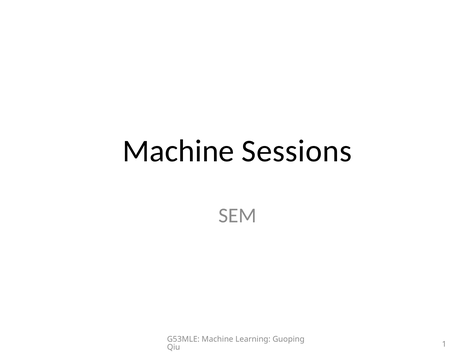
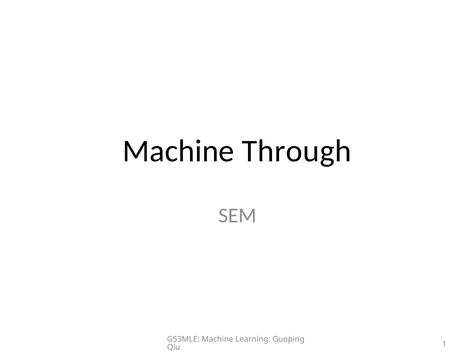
Sessions: Sessions -> Through
